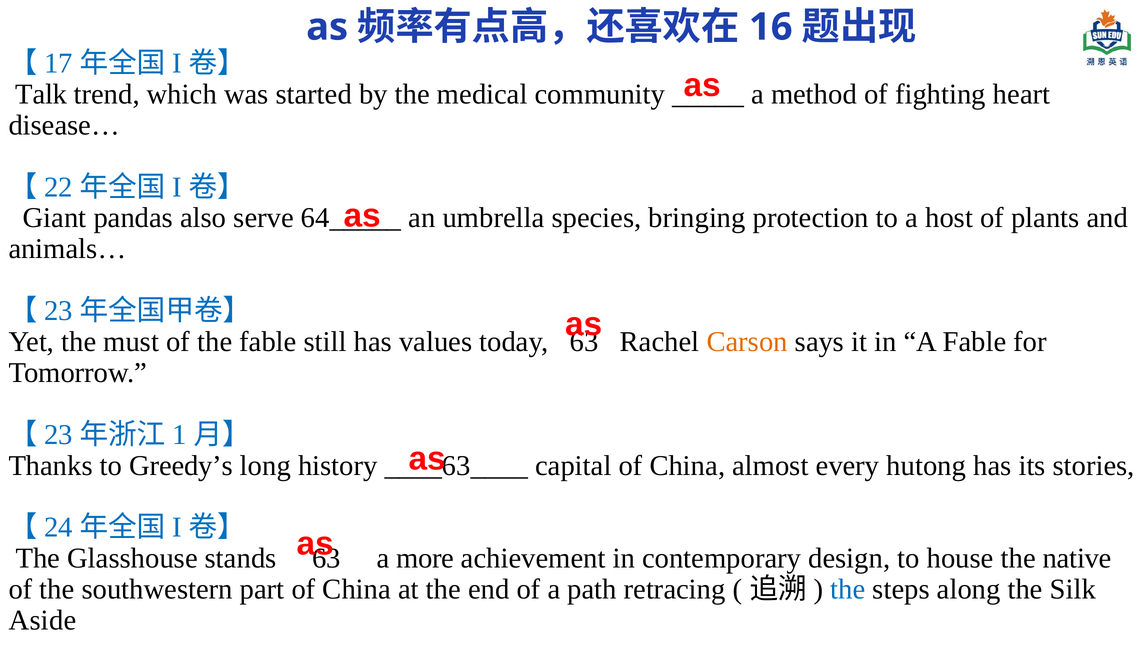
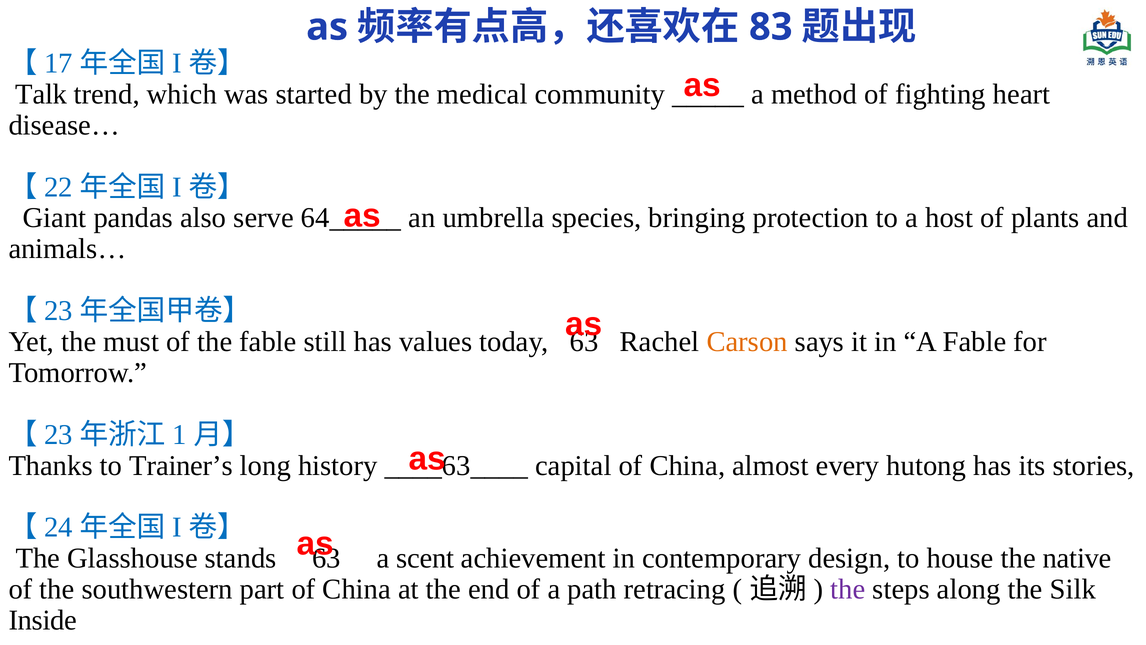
16: 16 -> 83
Greedy’s: Greedy’s -> Trainer’s
more: more -> scent
the at (848, 589) colour: blue -> purple
Aside: Aside -> Inside
